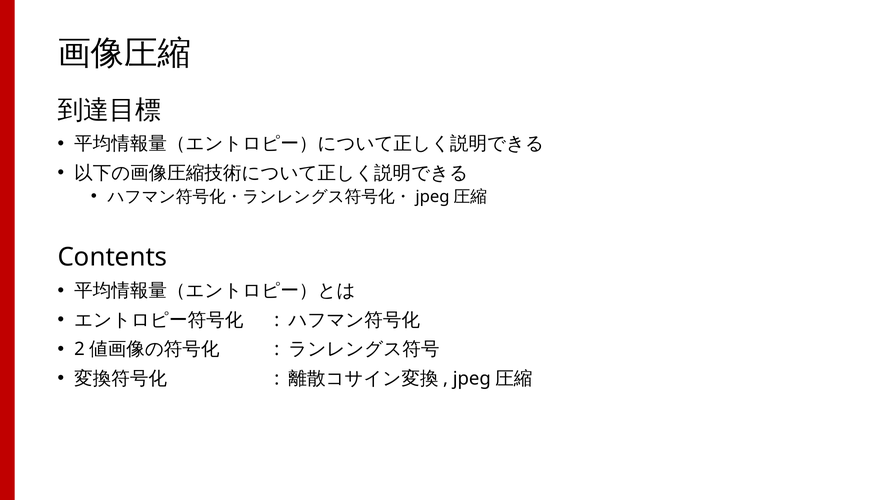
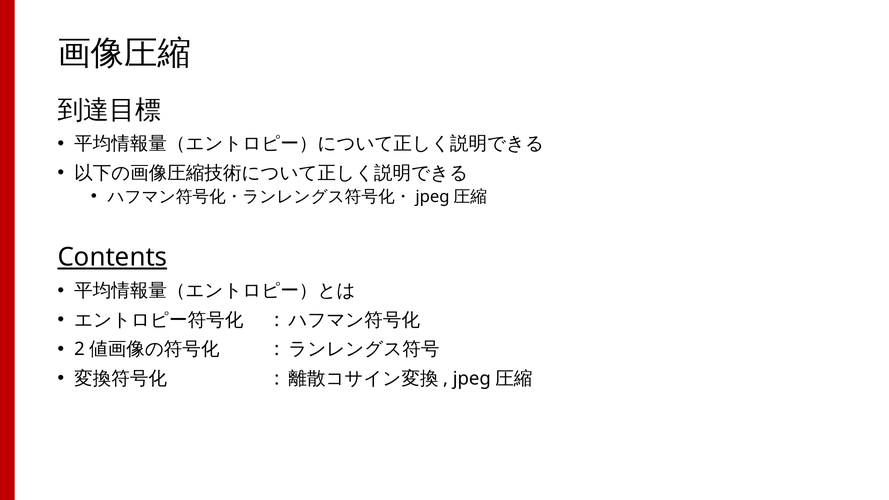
Contents underline: none -> present
